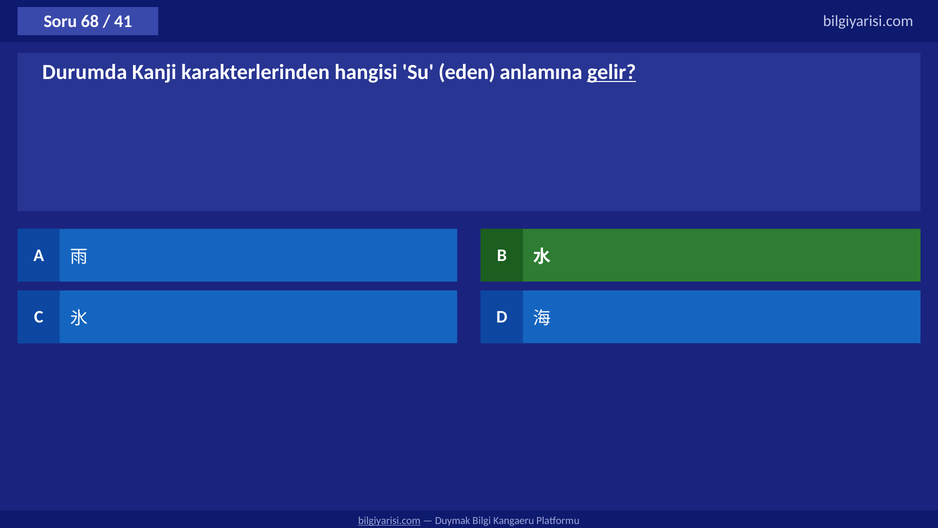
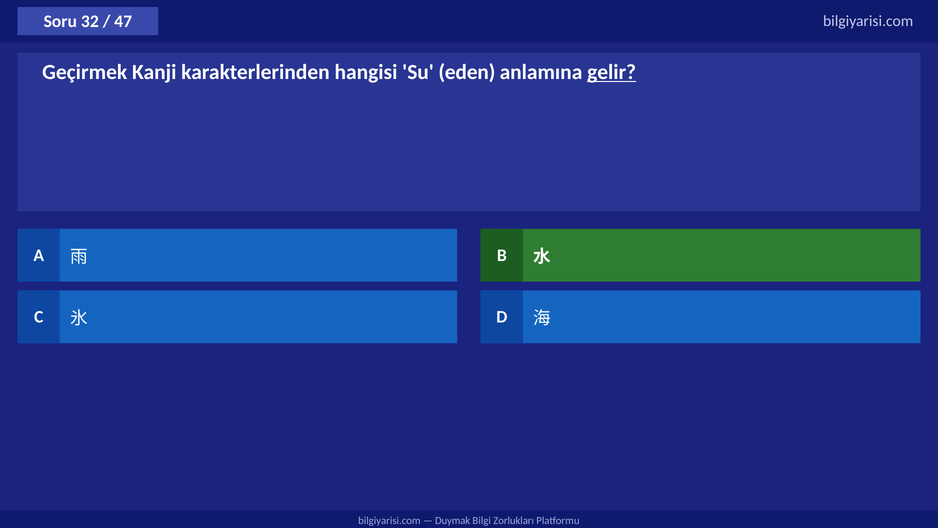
68: 68 -> 32
41: 41 -> 47
Durumda: Durumda -> Geçirmek
bilgiyarisi.com at (389, 520) underline: present -> none
Kangaeru: Kangaeru -> Zorlukları
